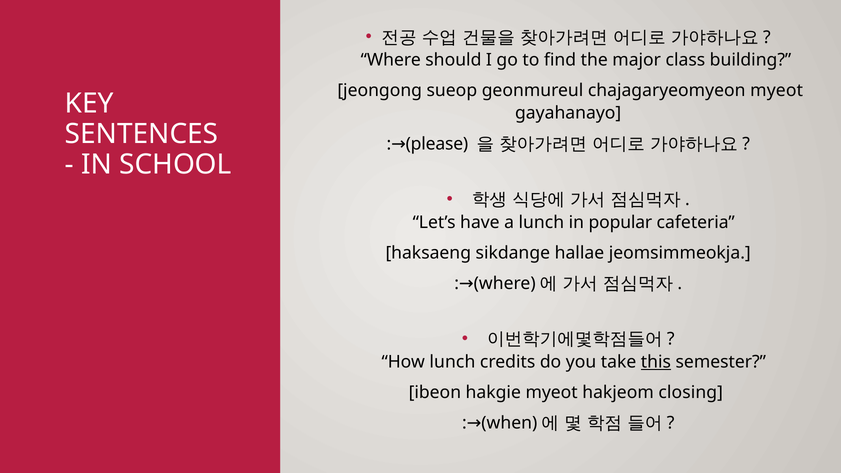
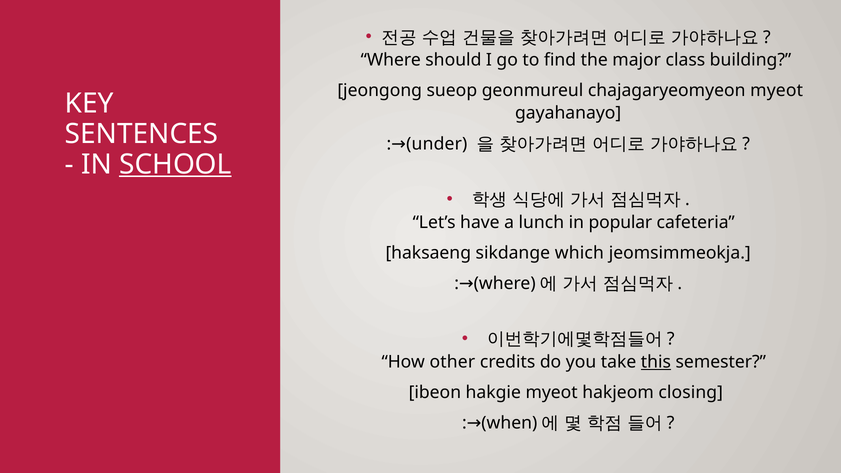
please: please -> under
SCHOOL underline: none -> present
hallae: hallae -> which
How lunch: lunch -> other
